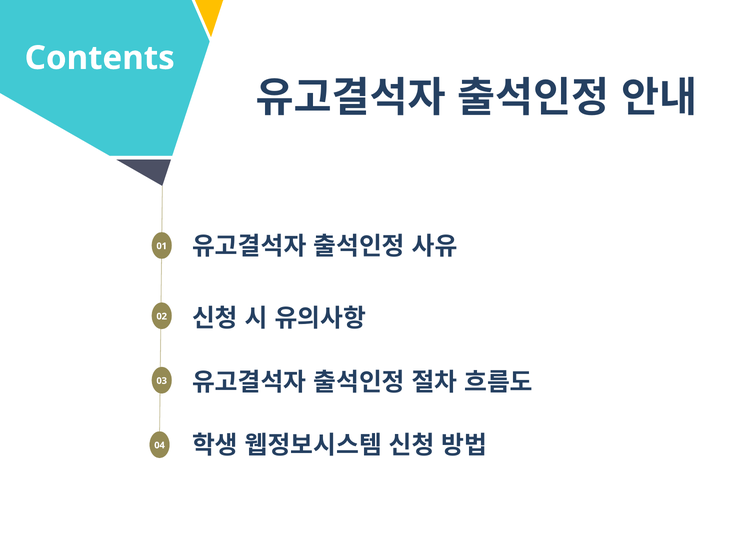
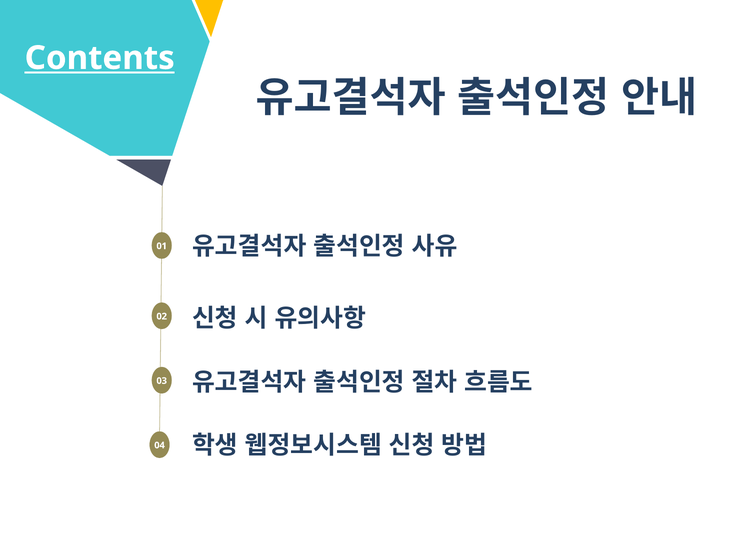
Contents underline: none -> present
